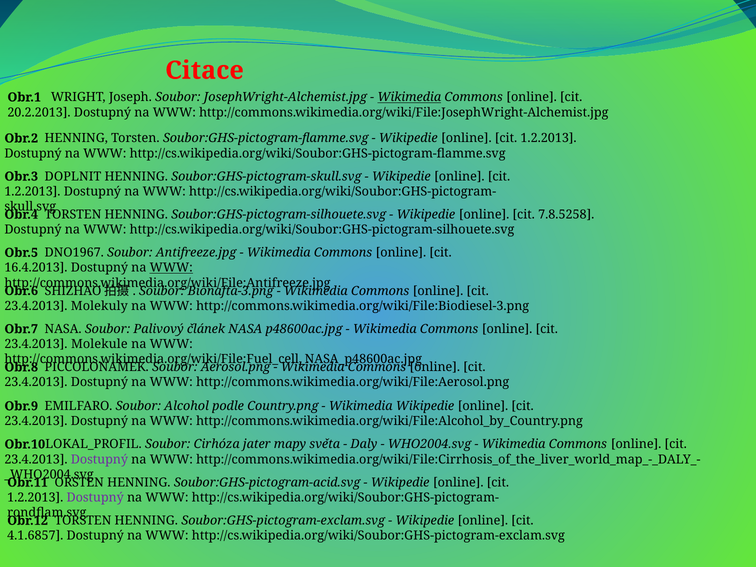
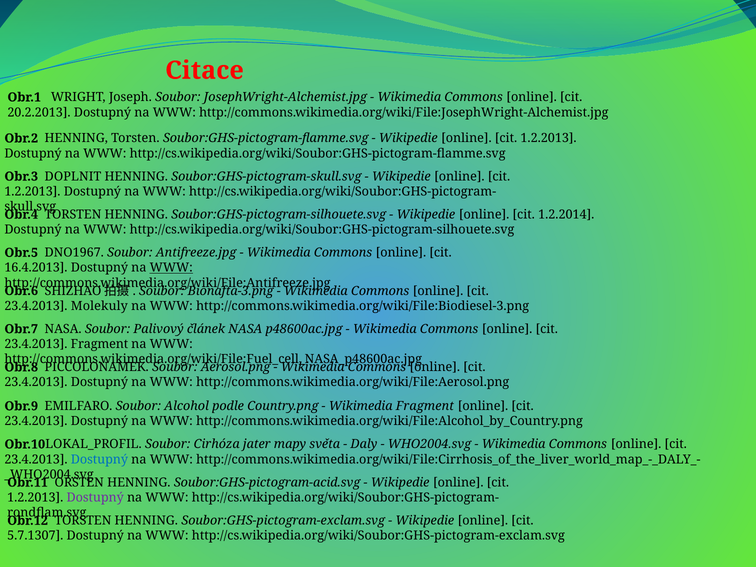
Wikimedia at (409, 97) underline: present -> none
7.8.5258: 7.8.5258 -> 1.2.2014
23.4.2013 Molekule: Molekule -> Fragment
Wikimedia Wikipedie: Wikipedie -> Fragment
Dostupný at (99, 459) colour: purple -> blue
4.1.6857: 4.1.6857 -> 5.7.1307
